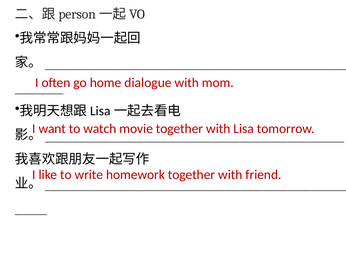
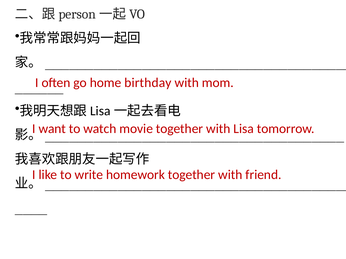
dialogue: dialogue -> birthday
